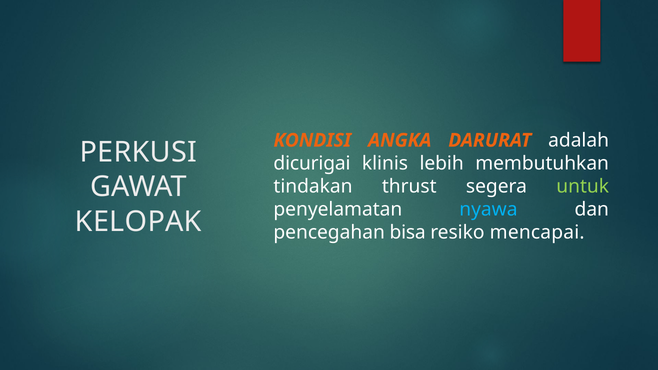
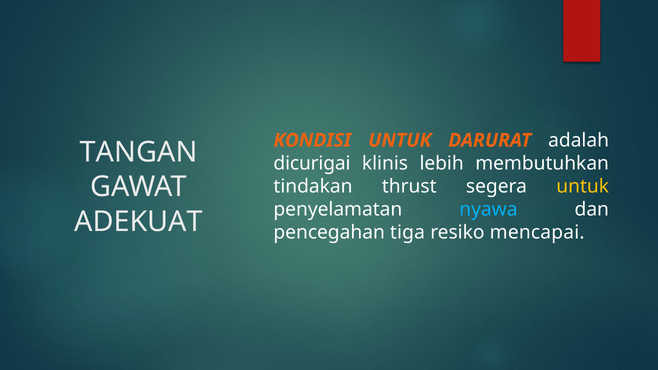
KONDISI ANGKA: ANGKA -> UNTUK
PERKUSI: PERKUSI -> TANGAN
untuk at (583, 186) colour: light green -> yellow
KELOPAK: KELOPAK -> ADEKUAT
bisa: bisa -> tiga
